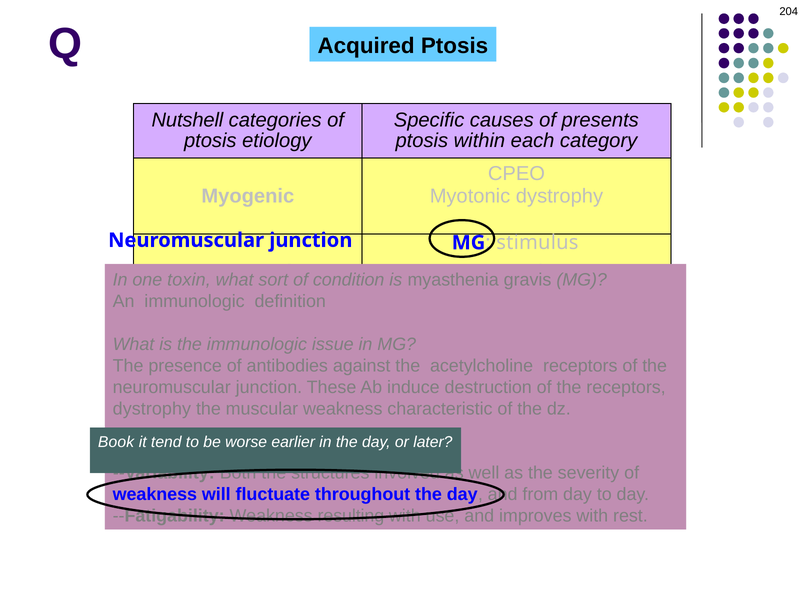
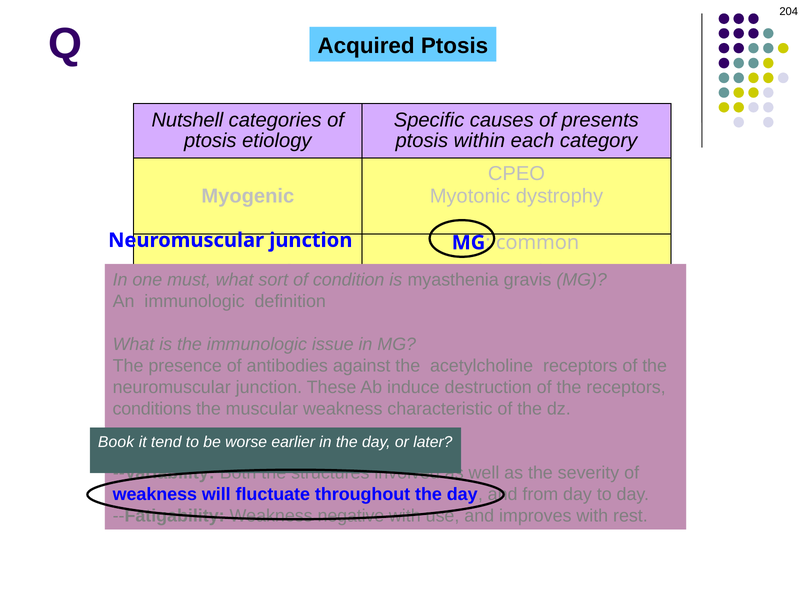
stimulus: stimulus -> common
toxin: toxin -> must
dystrophy at (152, 409): dystrophy -> conditions
resulting: resulting -> negative
